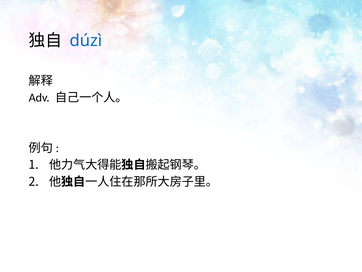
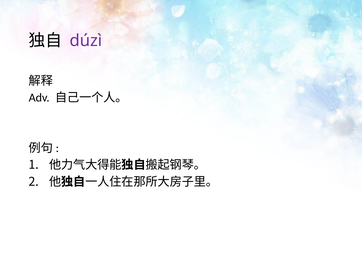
dúzì colour: blue -> purple
